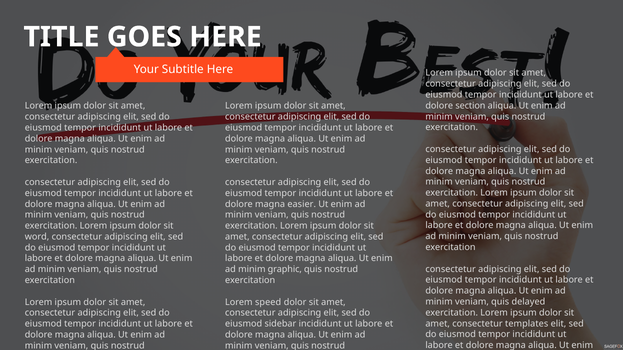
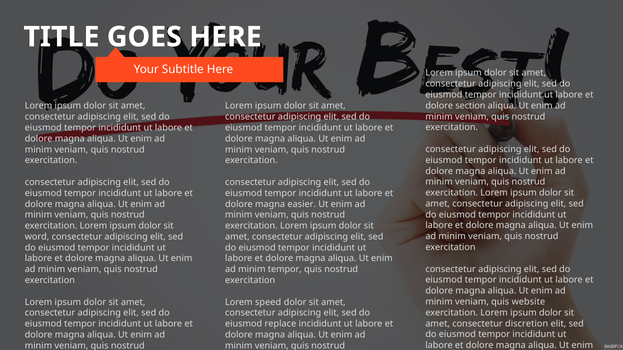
minim graphic: graphic -> tempor
delayed: delayed -> website
templates: templates -> discretion
sidebar: sidebar -> replace
